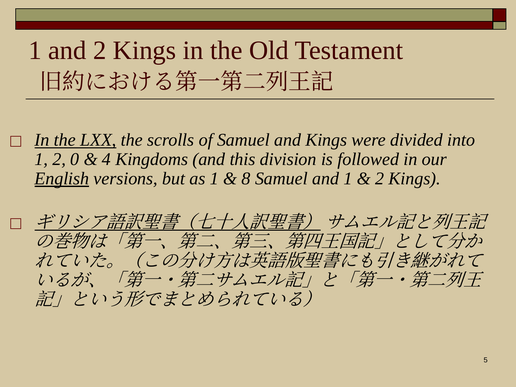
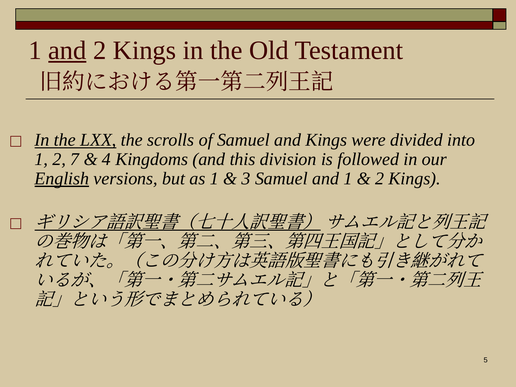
and at (67, 50) underline: none -> present
0: 0 -> 7
8: 8 -> 3
